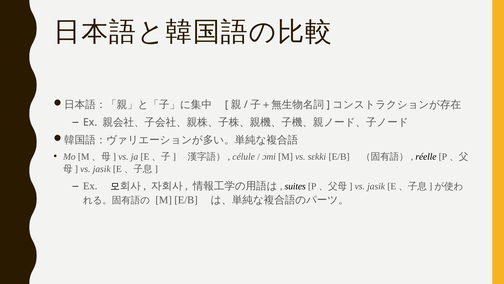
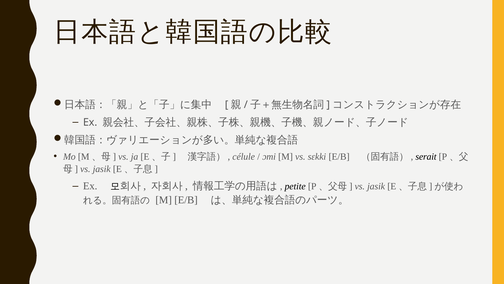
réelle: réelle -> serait
suites: suites -> petite
